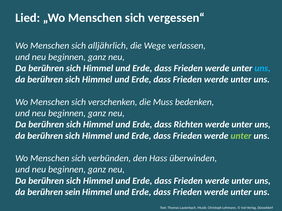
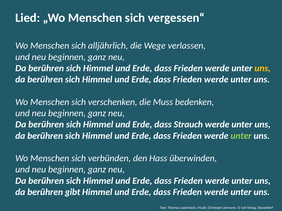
uns at (263, 68) colour: light blue -> yellow
Richten: Richten -> Strauch
sein: sein -> gibt
